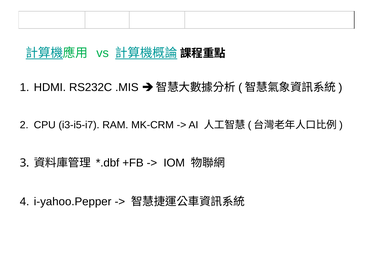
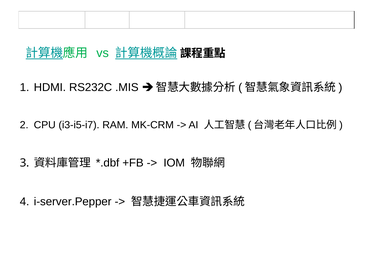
i-yahoo.Pepper: i-yahoo.Pepper -> i-server.Pepper
